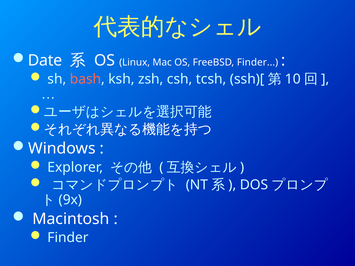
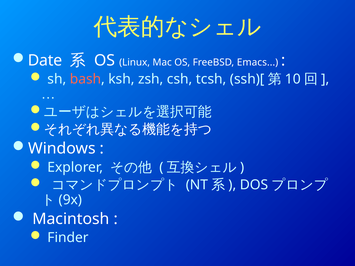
FreeBSD Finder: Finder -> Emacs
